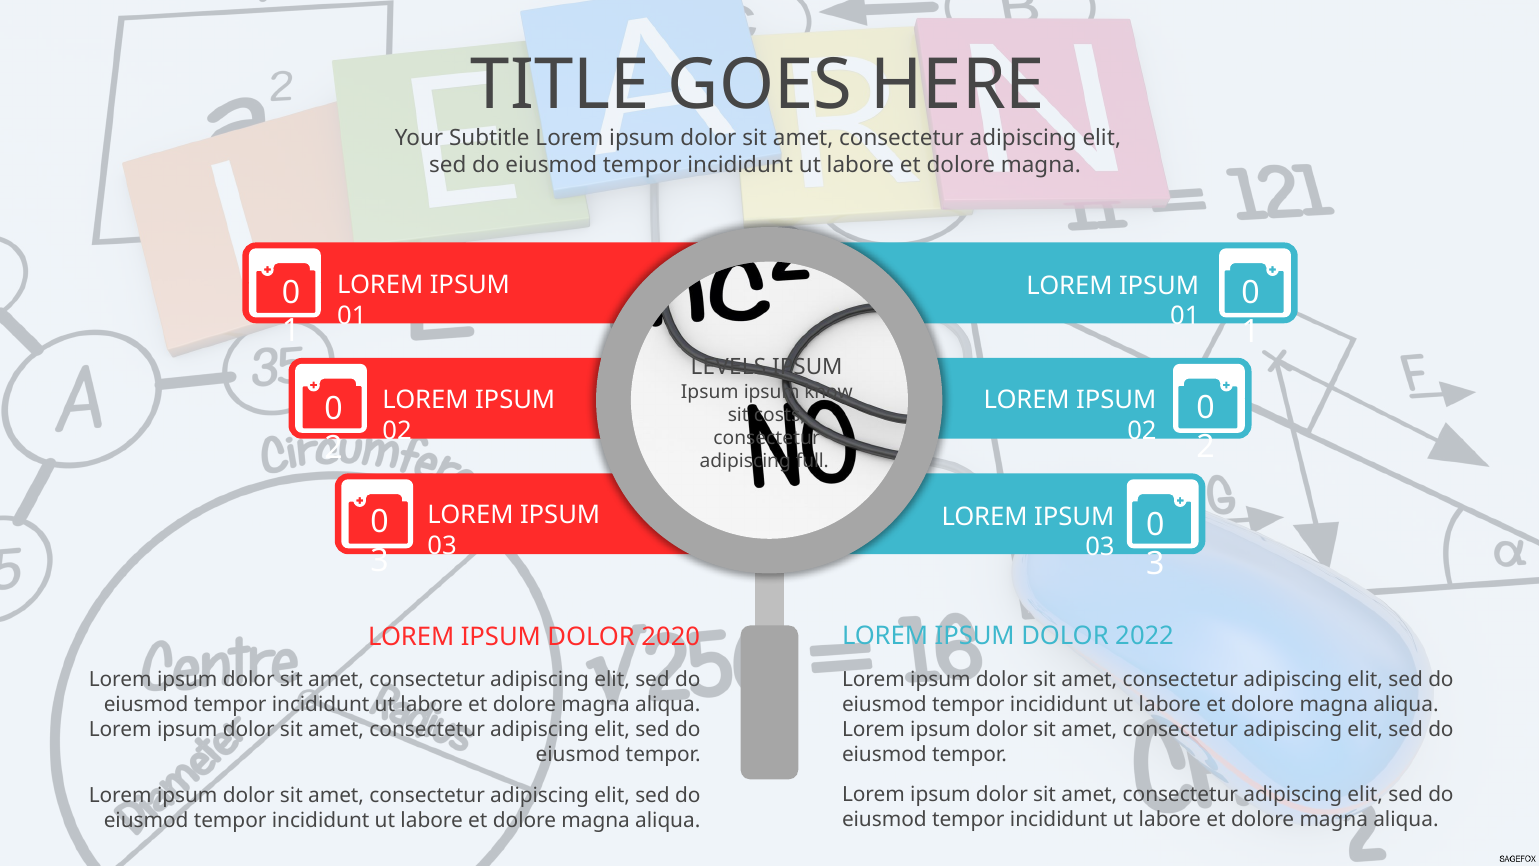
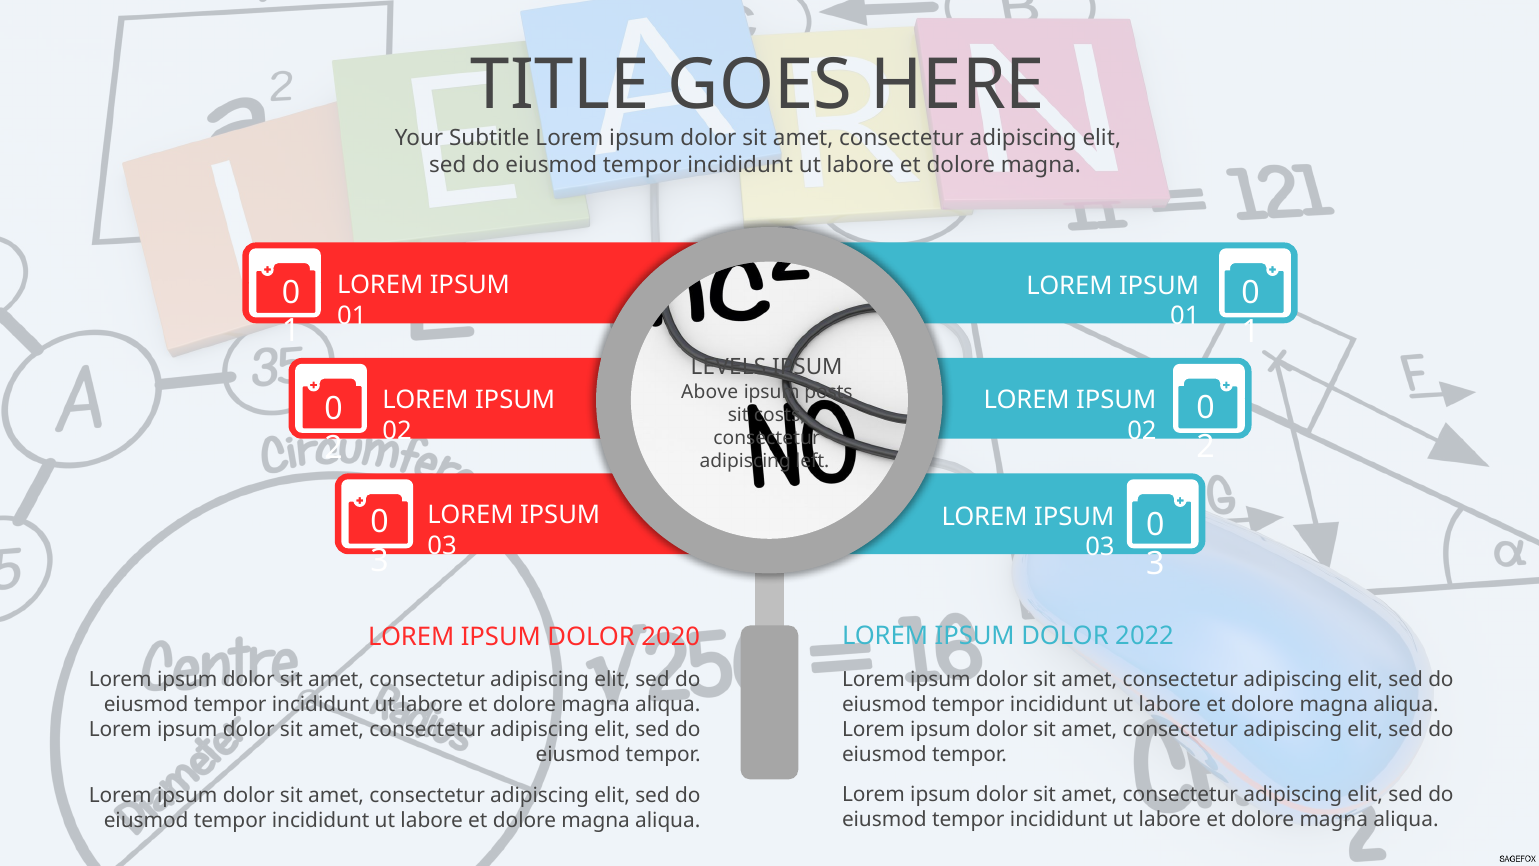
Ipsum at (710, 392): Ipsum -> Above
know: know -> posts
full: full -> left
